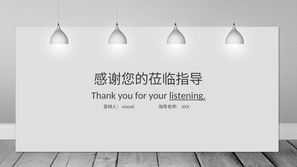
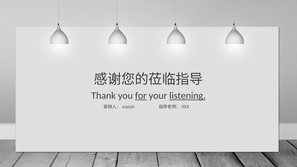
for underline: none -> present
